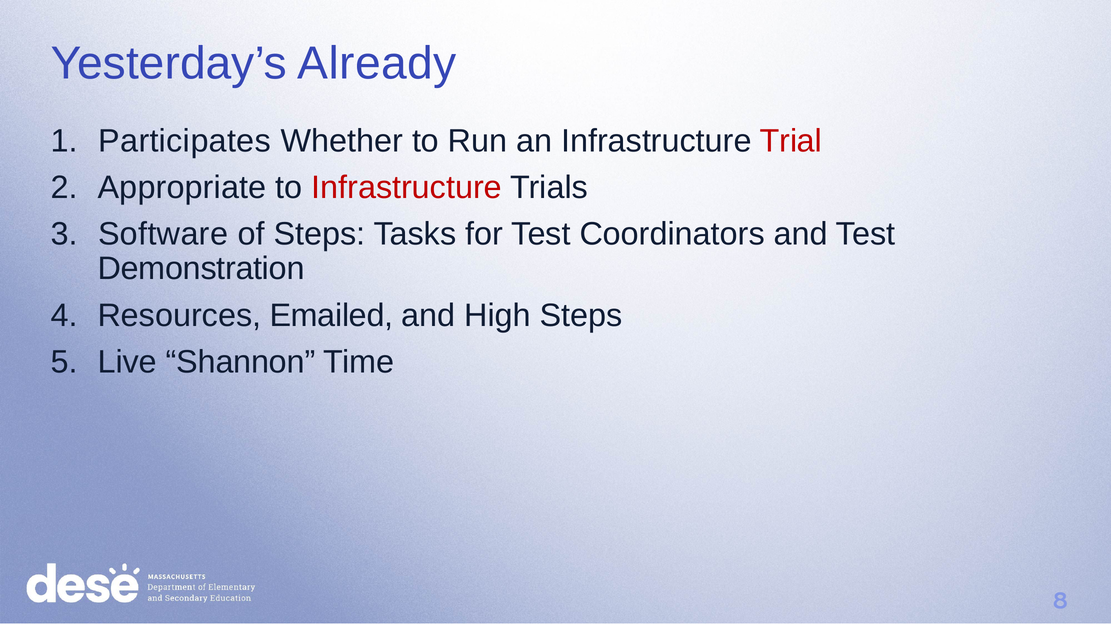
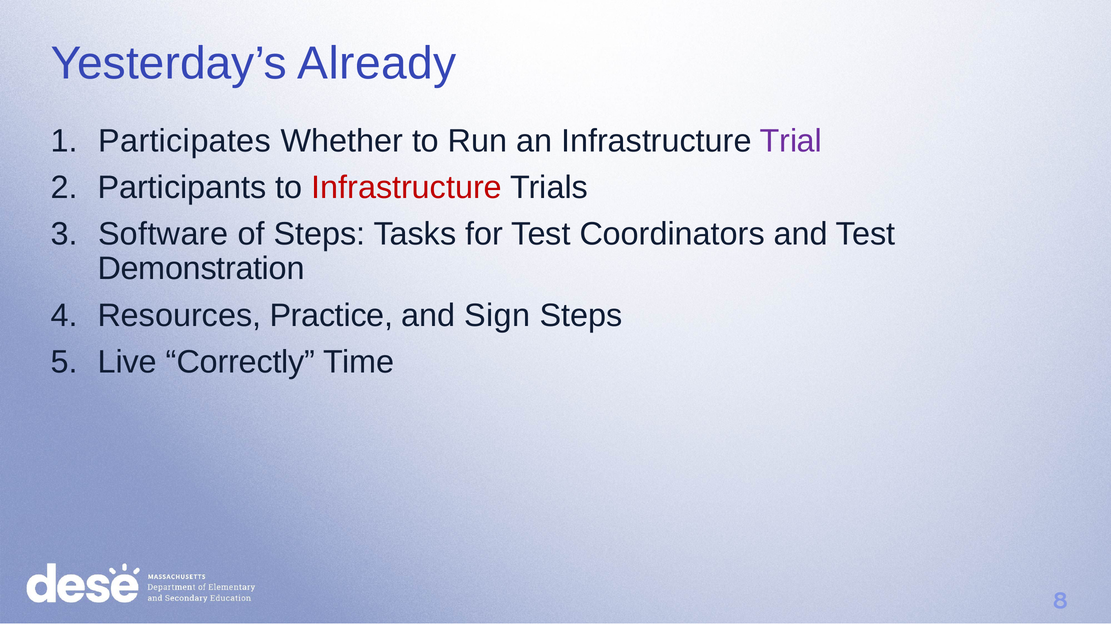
Trial colour: red -> purple
Appropriate: Appropriate -> Participants
Emailed: Emailed -> Practice
High: High -> Sign
Shannon: Shannon -> Correctly
